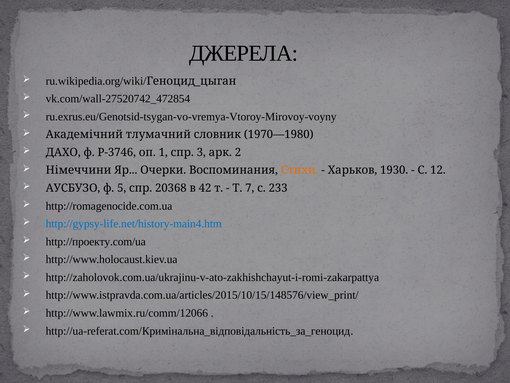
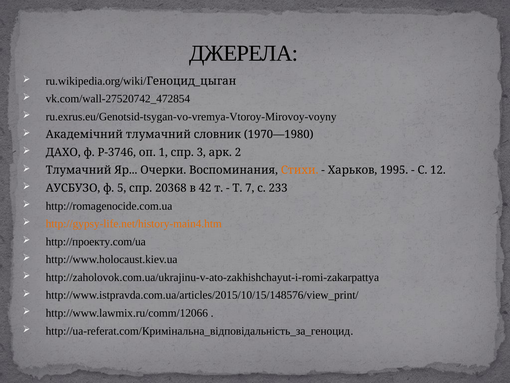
Німеччини at (79, 170): Німеччини -> Тлумачний
1930: 1930 -> 1995
http://gypsy-life.net/history-main4.htm colour: blue -> orange
